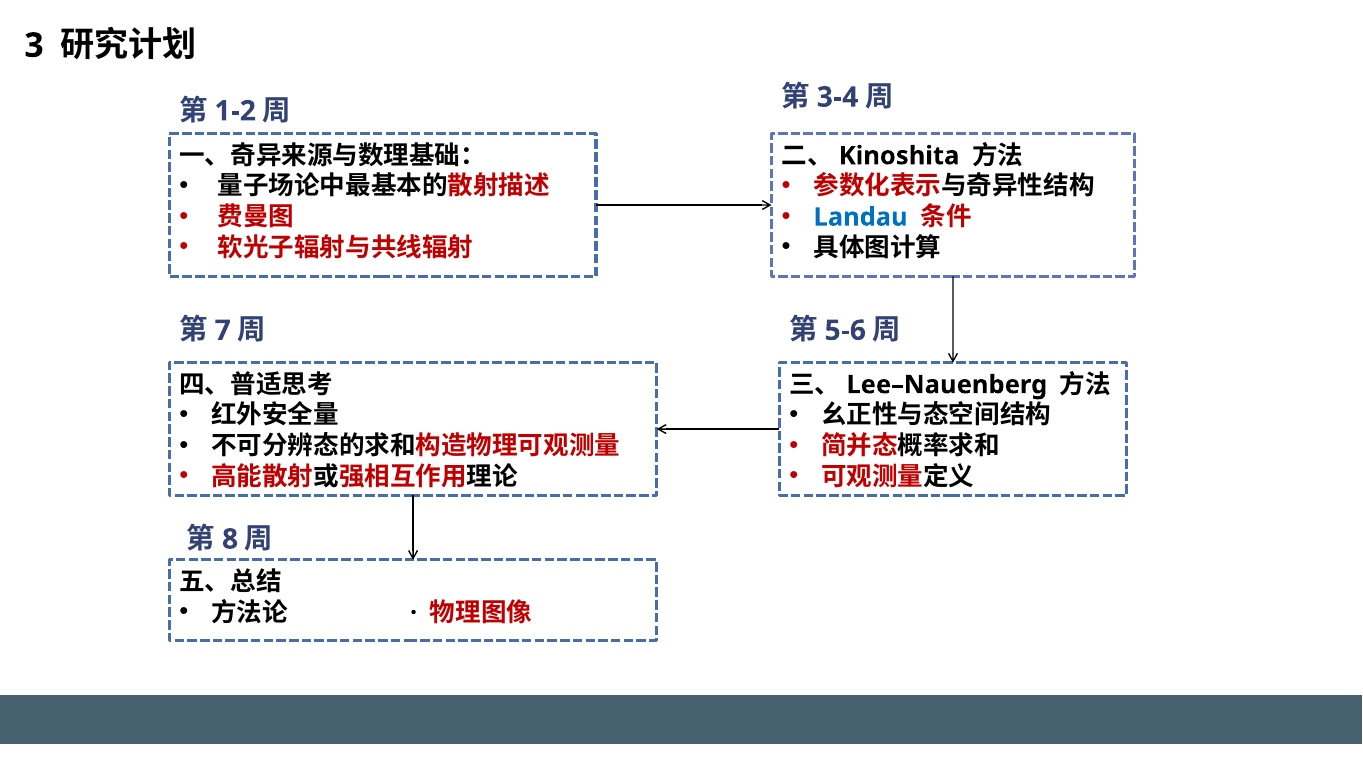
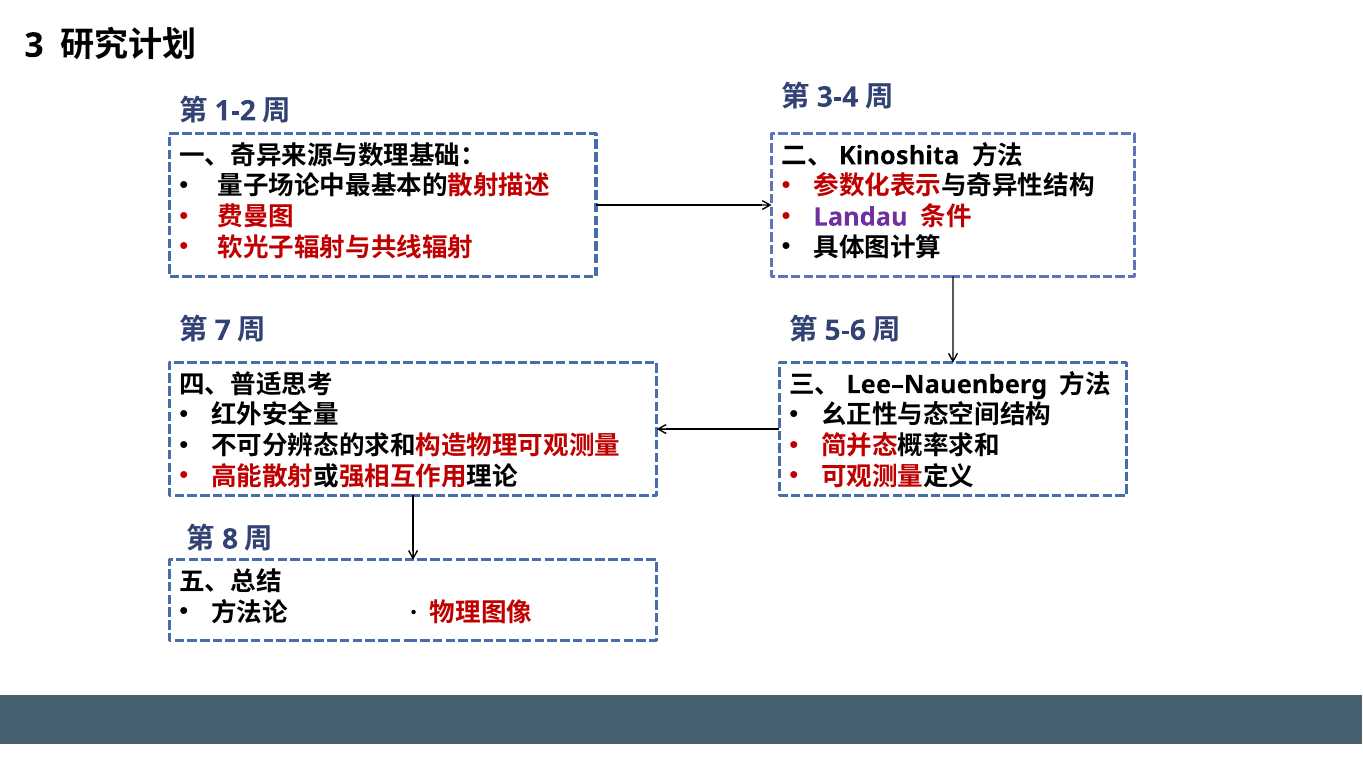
Landau colour: blue -> purple
